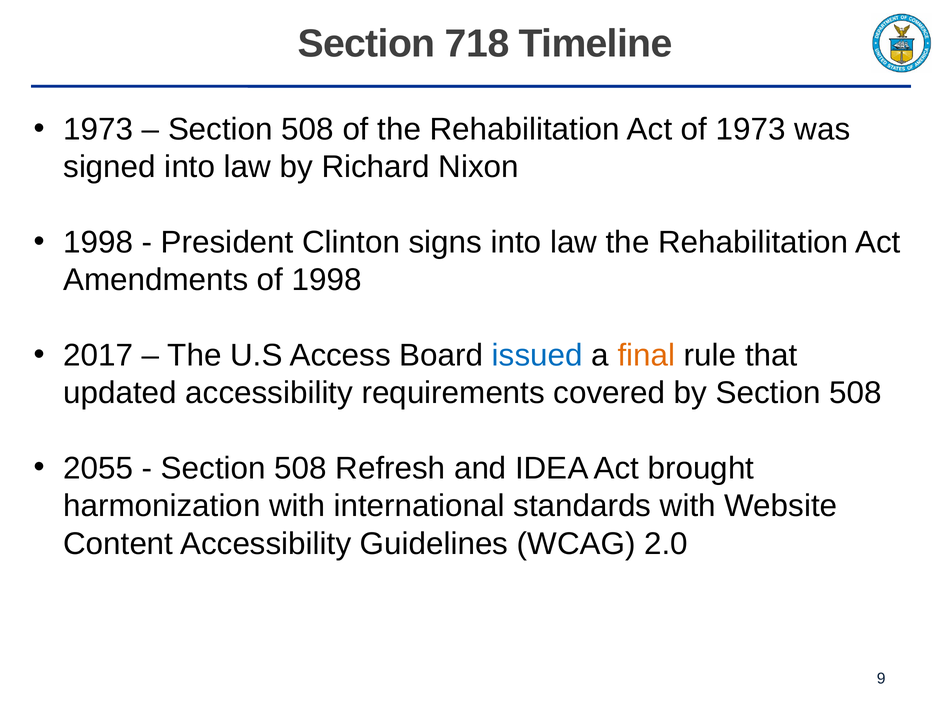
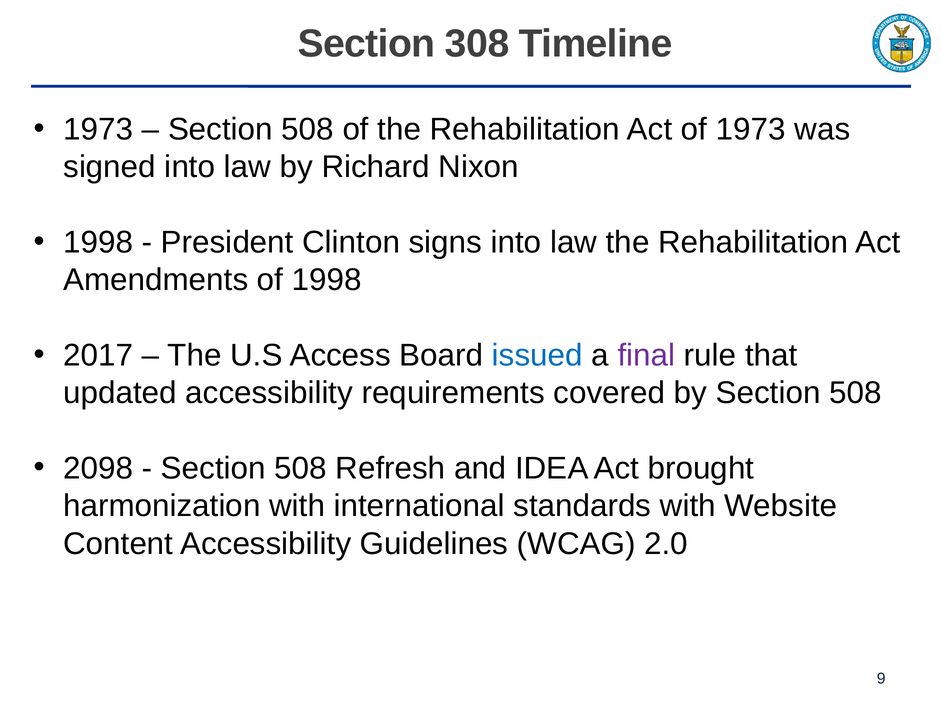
718: 718 -> 308
final colour: orange -> purple
2055: 2055 -> 2098
